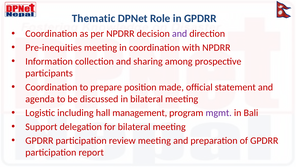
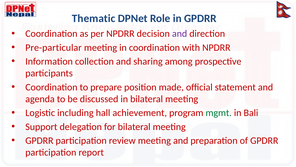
Pre-inequities: Pre-inequities -> Pre-particular
management: management -> achievement
mgmt colour: purple -> green
